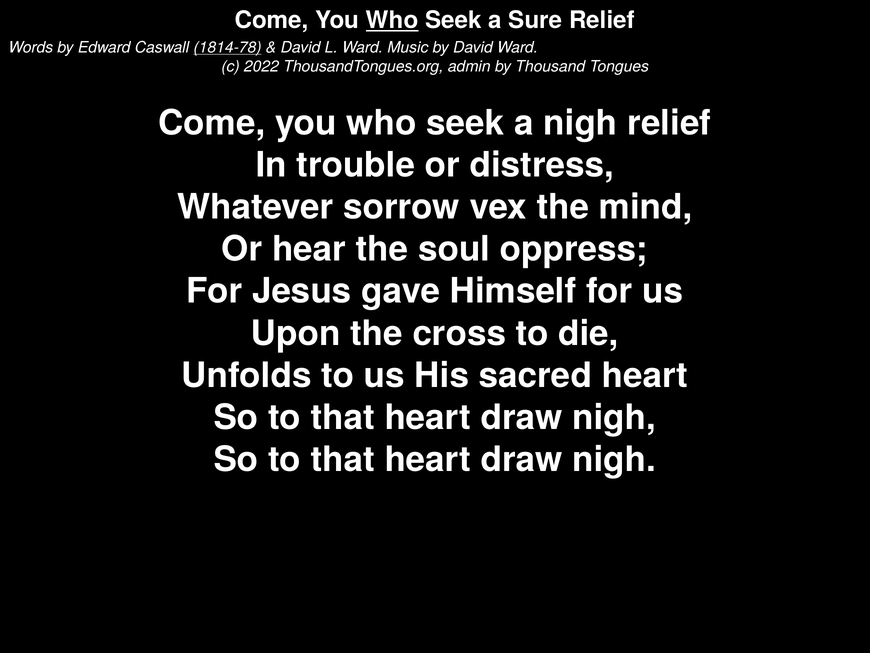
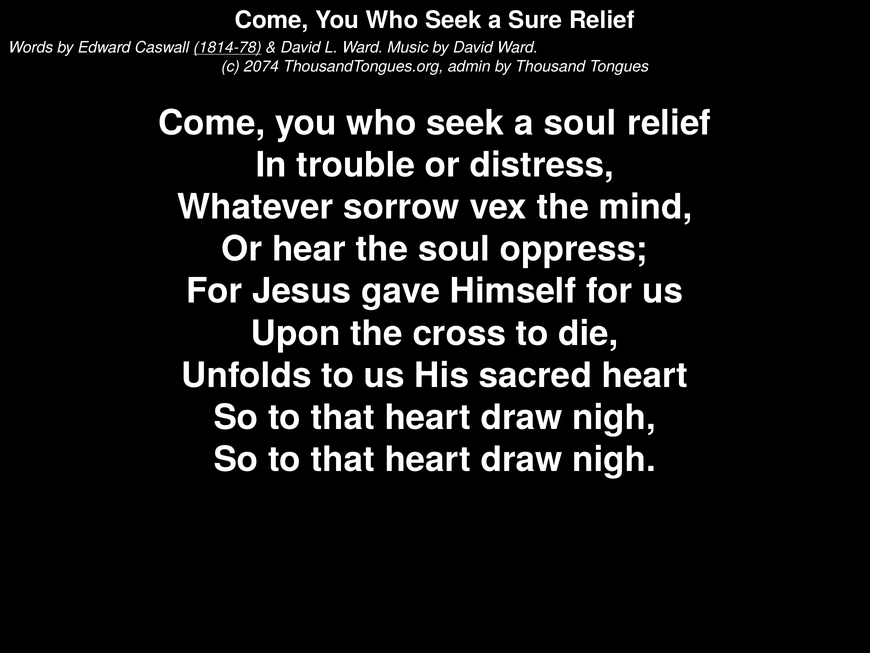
Who at (392, 20) underline: present -> none
2022: 2022 -> 2074
a nigh: nigh -> soul
